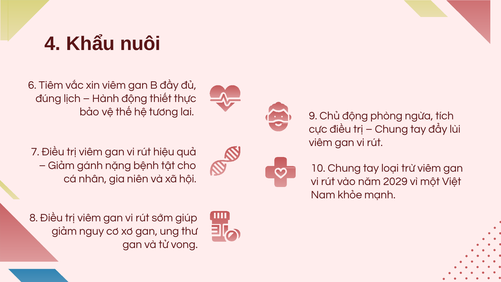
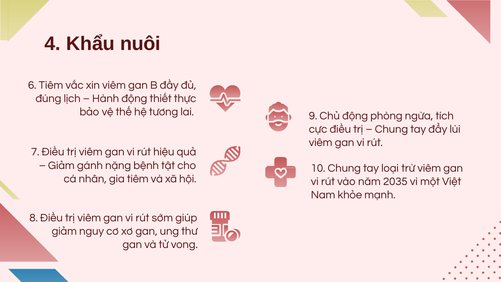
gia niên: niên -> tiêm
2029: 2029 -> 2035
